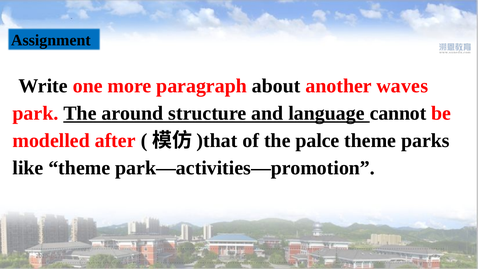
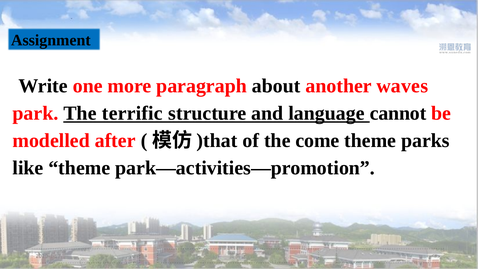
around: around -> terrific
palce: palce -> come
